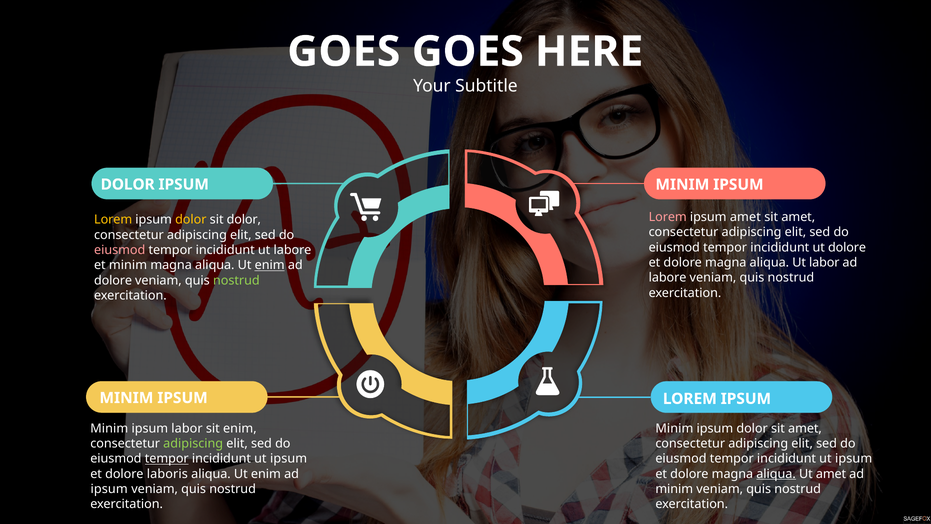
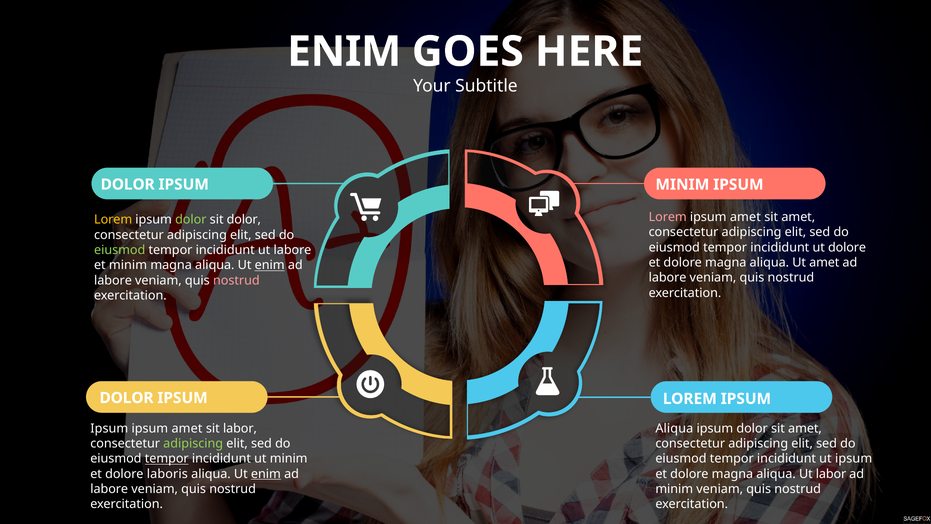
GOES at (344, 52): GOES -> ENIM
dolor at (191, 220) colour: yellow -> light green
eiusmod at (120, 250) colour: pink -> light green
Ut labor: labor -> amet
dolore at (113, 280): dolore -> labore
nostrud at (236, 280) colour: light green -> pink
MINIM at (126, 398): MINIM -> DOLOR
Minim at (109, 428): Minim -> Ipsum
labor at (187, 428): labor -> amet
sit enim: enim -> labor
Minim at (674, 428): Minim -> Aliqua
ipsum at (289, 458): ipsum -> minim
enim at (266, 474) underline: none -> present
aliqua at (776, 474) underline: present -> none
Ut amet: amet -> labor
ipsum at (109, 489): ipsum -> labore
